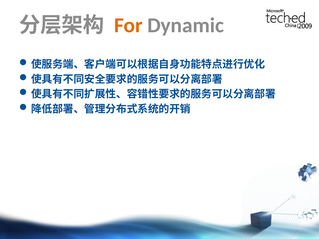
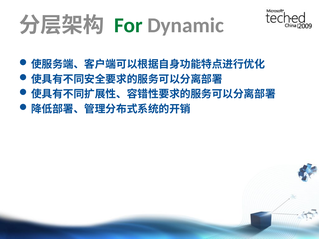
For colour: orange -> green
